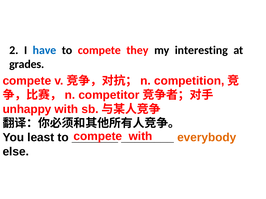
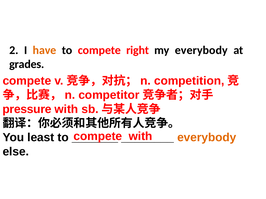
have colour: blue -> orange
they: they -> right
my interesting: interesting -> everybody
unhappy: unhappy -> pressure
